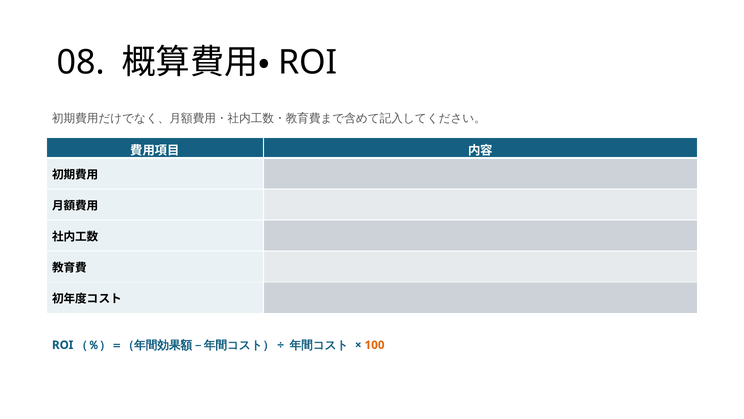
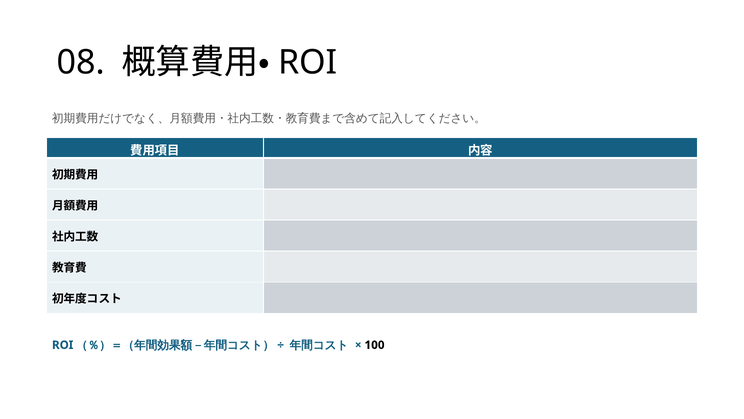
100 colour: orange -> black
